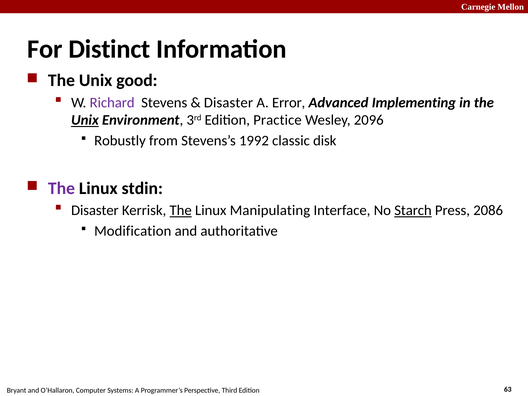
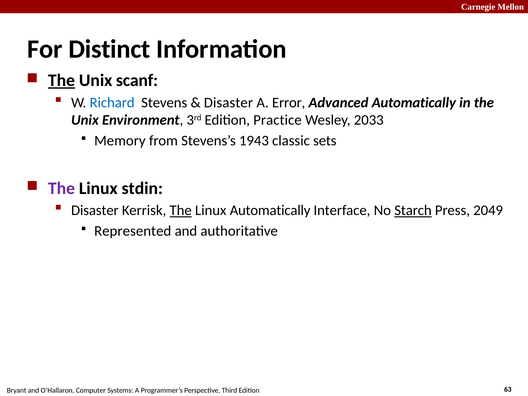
The at (61, 80) underline: none -> present
good: good -> scanf
Richard colour: purple -> blue
Advanced Implementing: Implementing -> Automatically
Unix at (85, 120) underline: present -> none
2096: 2096 -> 2033
Robustly: Robustly -> Memory
1992: 1992 -> 1943
disk: disk -> sets
Linux Manipulating: Manipulating -> Automatically
2086: 2086 -> 2049
Modification: Modification -> Represented
